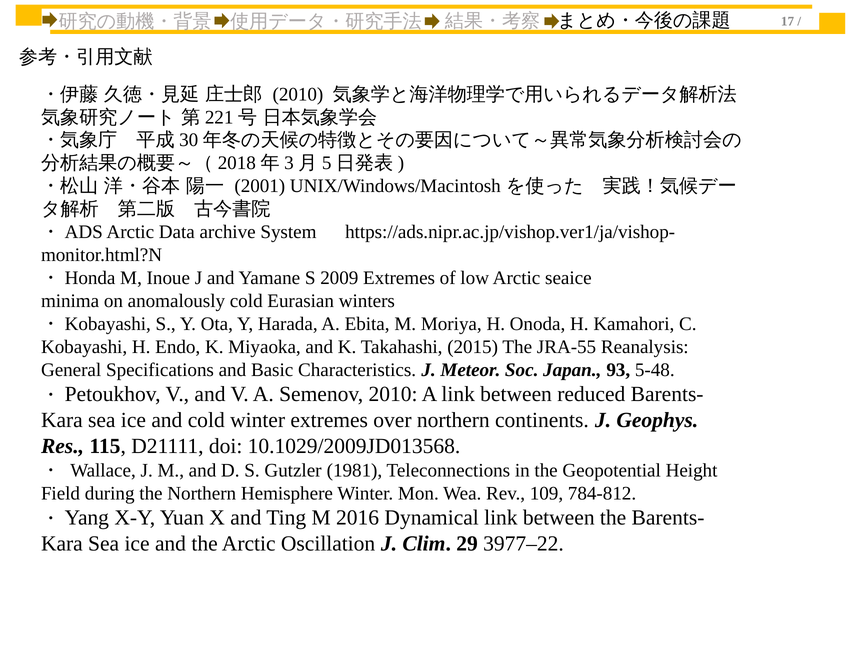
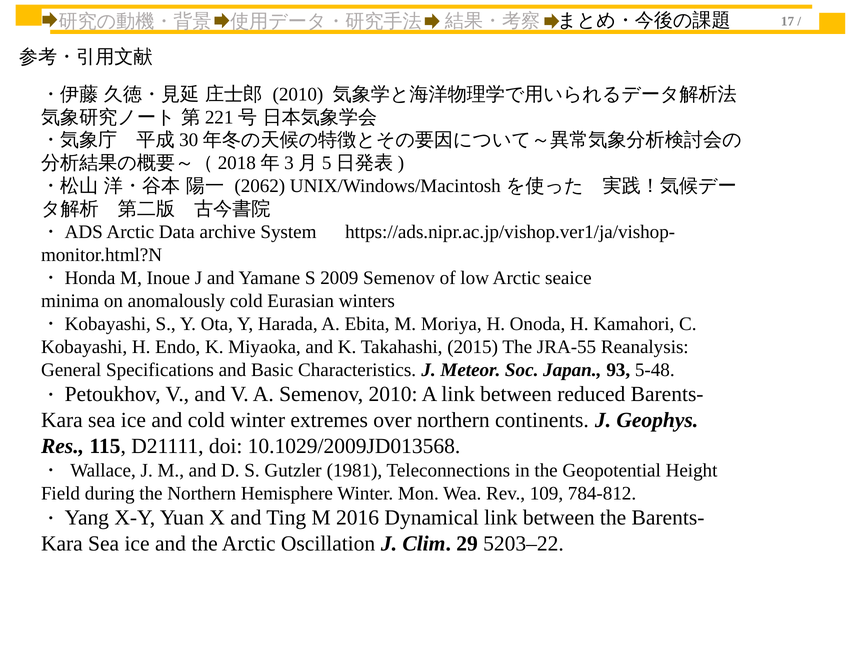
2001: 2001 -> 2062
2009 Extremes: Extremes -> Semenov
3977–22: 3977–22 -> 5203–22
